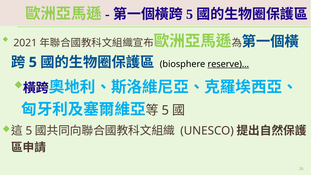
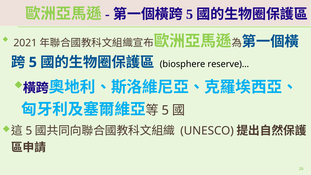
reserve)… underline: present -> none
